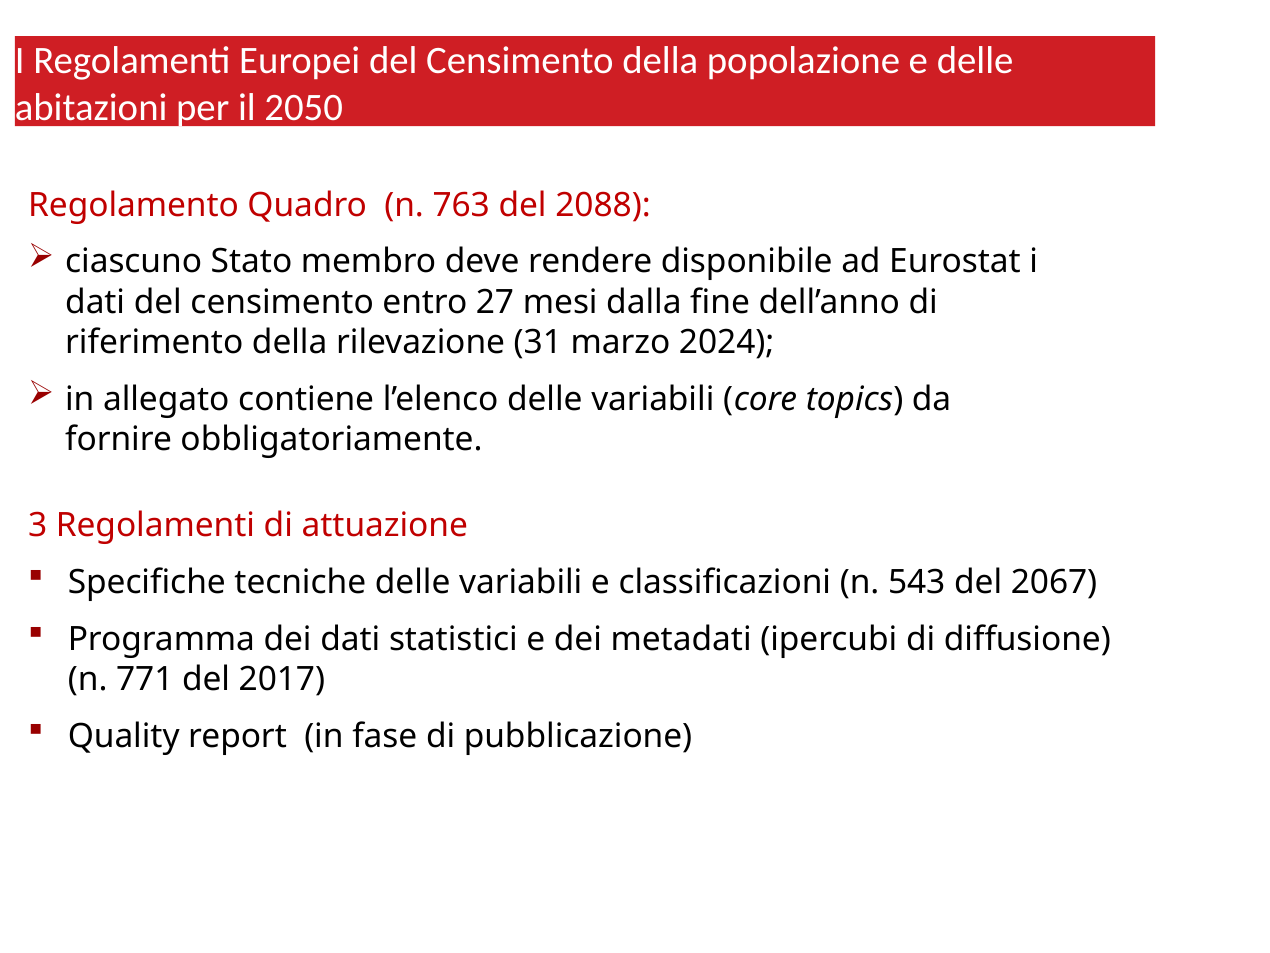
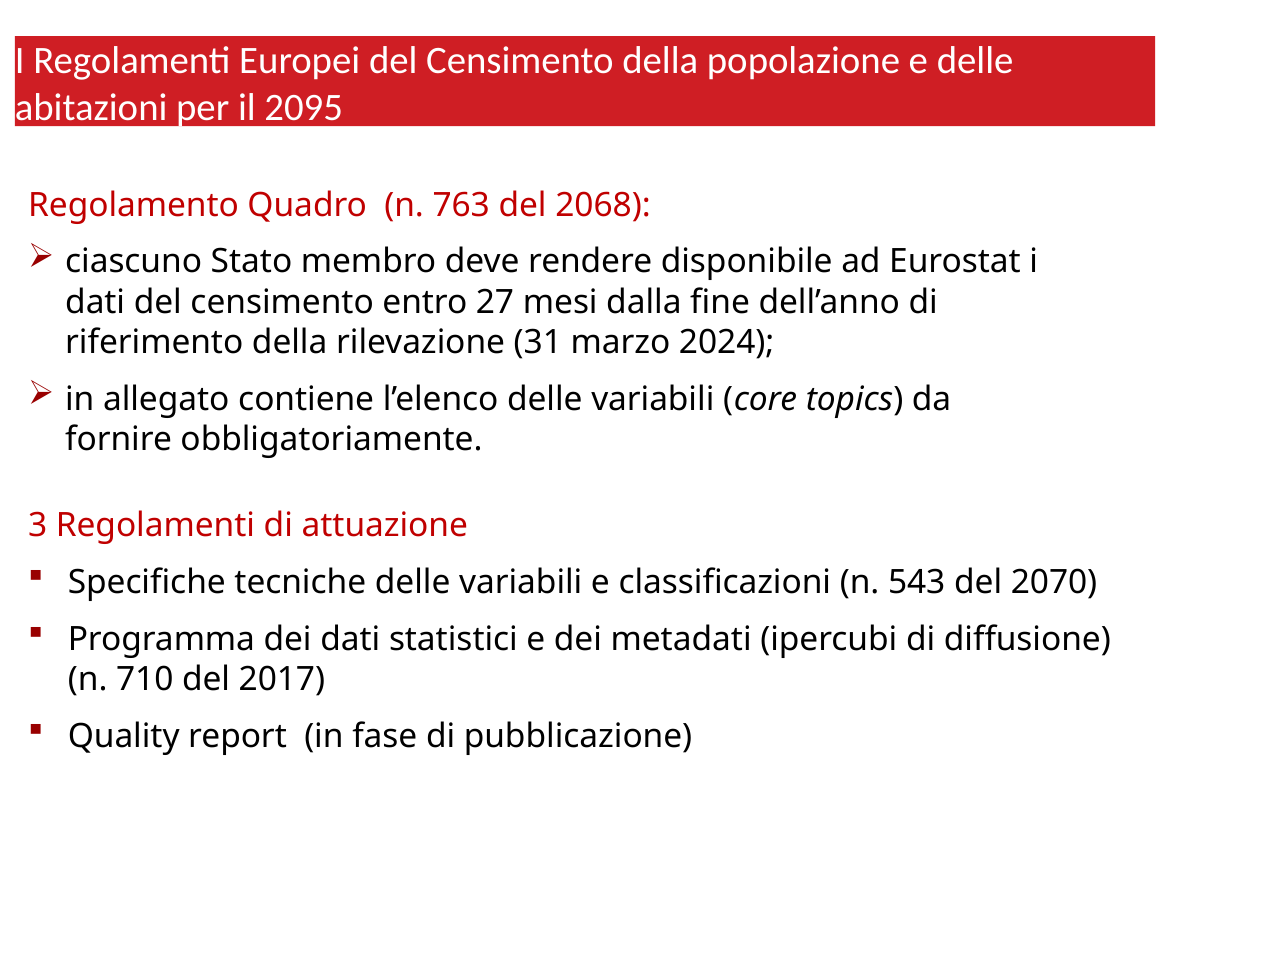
2050: 2050 -> 2095
2088: 2088 -> 2068
2067: 2067 -> 2070
771: 771 -> 710
